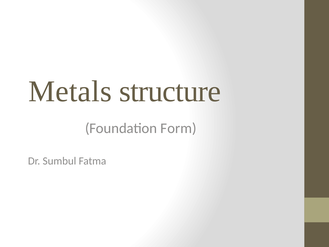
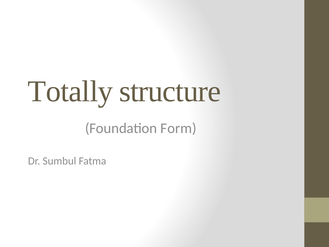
Metals: Metals -> Totally
